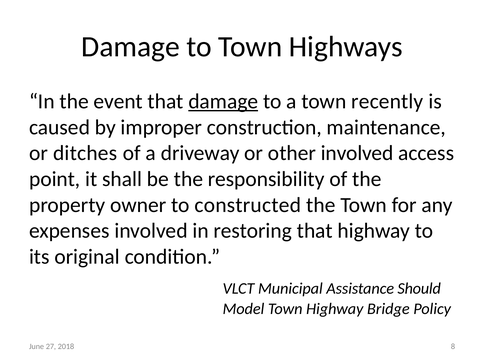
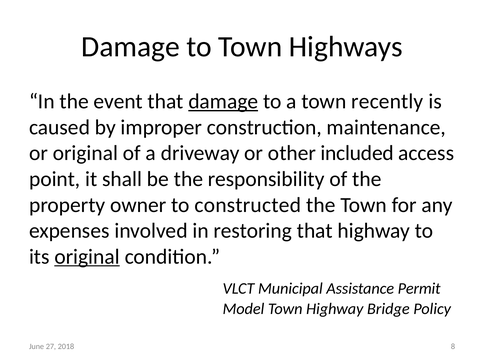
or ditches: ditches -> original
other involved: involved -> included
original at (87, 257) underline: none -> present
Should: Should -> Permit
